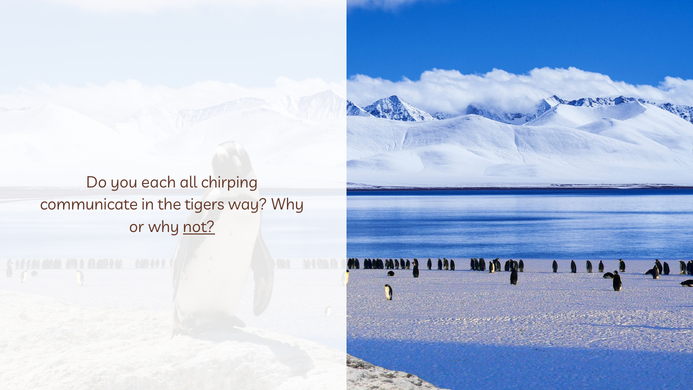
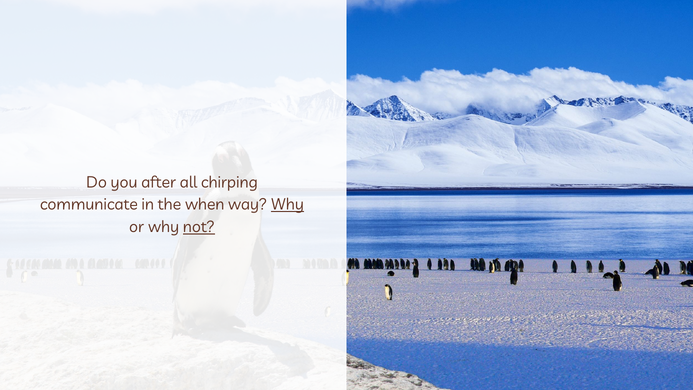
each: each -> after
tigers: tigers -> when
Why at (287, 205) underline: none -> present
